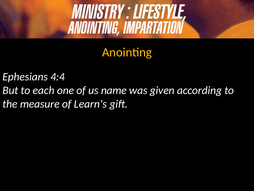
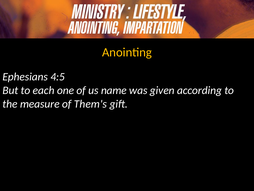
4:4: 4:4 -> 4:5
Learn's: Learn's -> Them's
